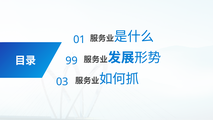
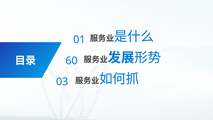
99: 99 -> 60
